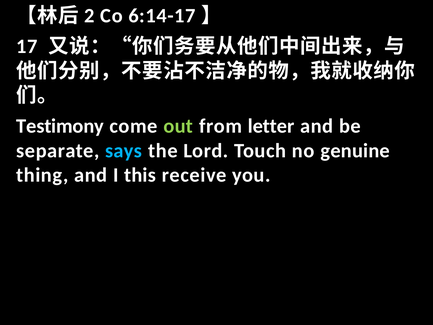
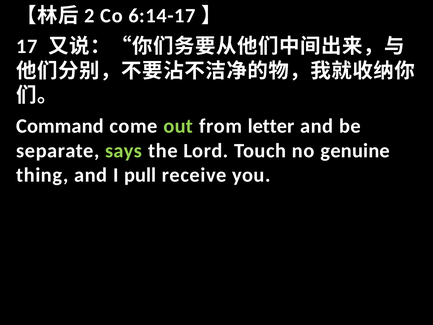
Testimony: Testimony -> Command
says colour: light blue -> light green
this: this -> pull
